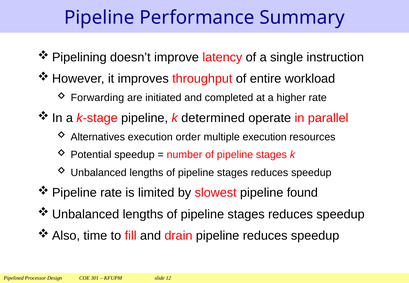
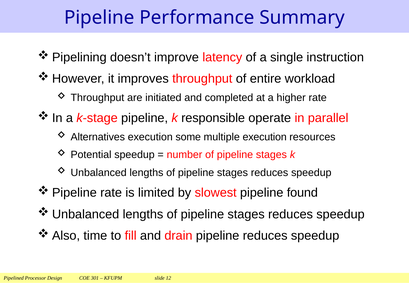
Forwarding at (97, 98): Forwarding -> Throughput
determined: determined -> responsible
order: order -> some
